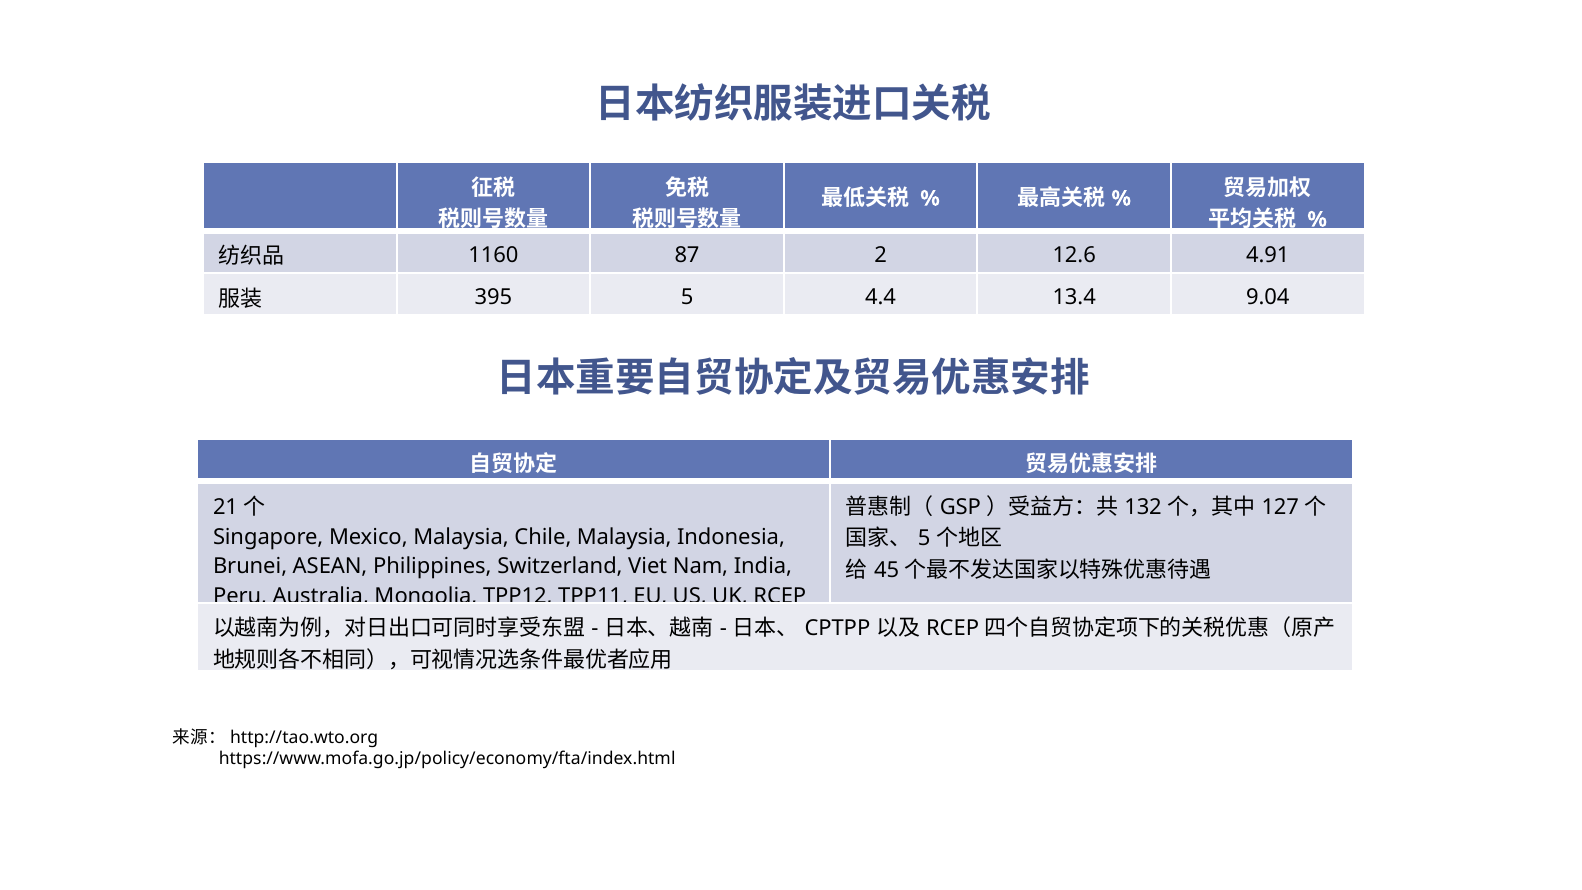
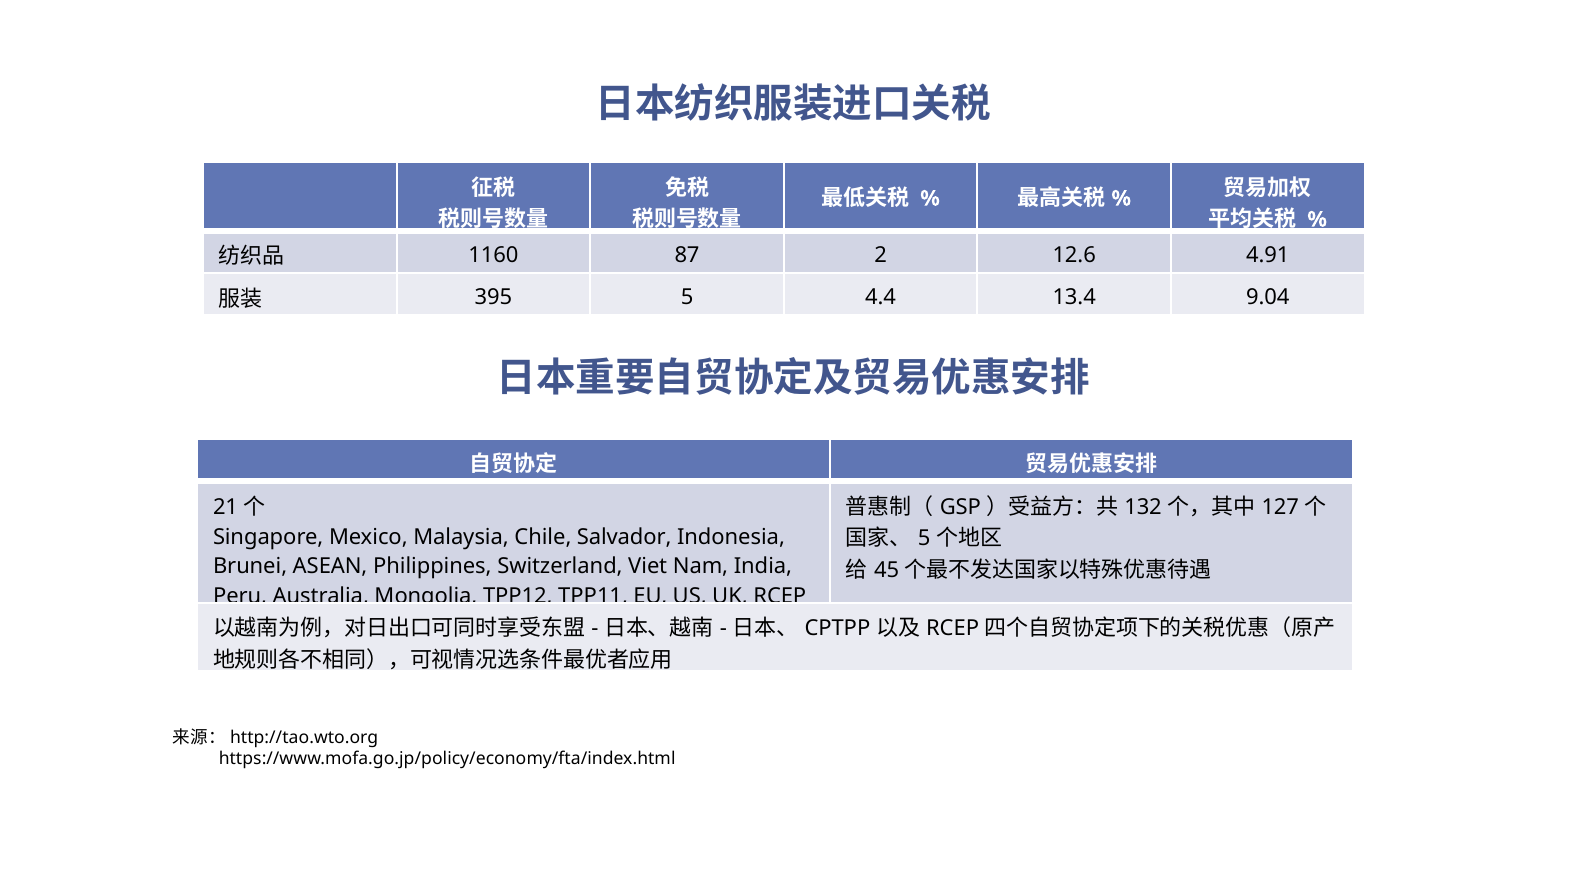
Chile Malaysia: Malaysia -> Salvador
